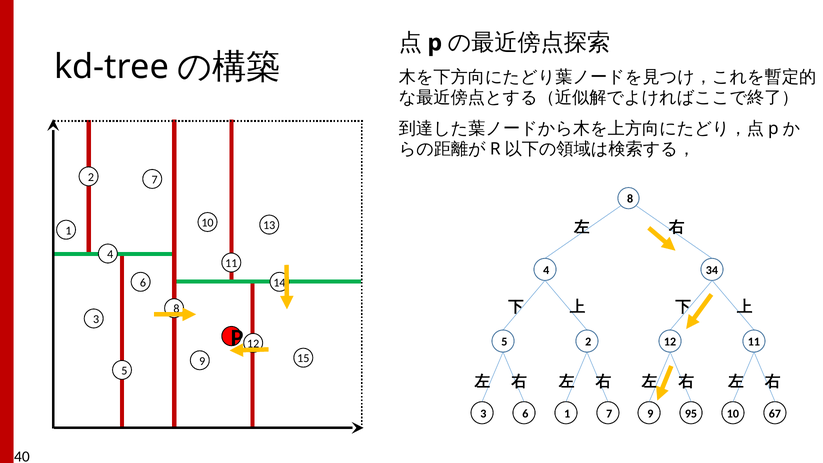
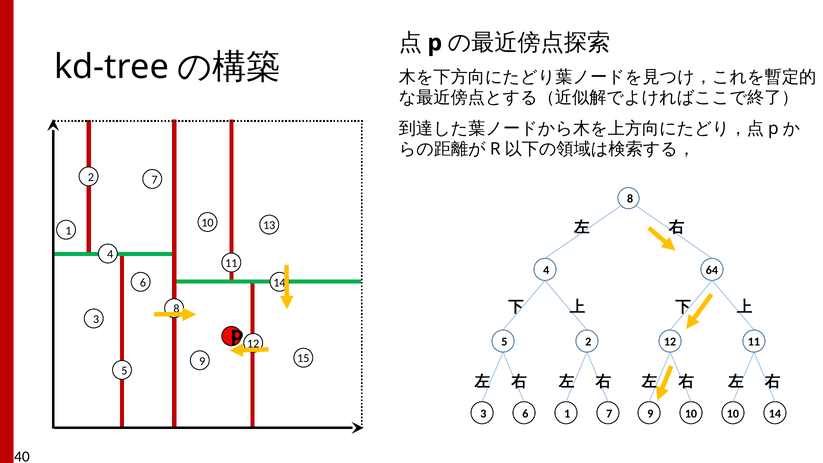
34: 34 -> 64
9 95: 95 -> 10
10 67: 67 -> 14
